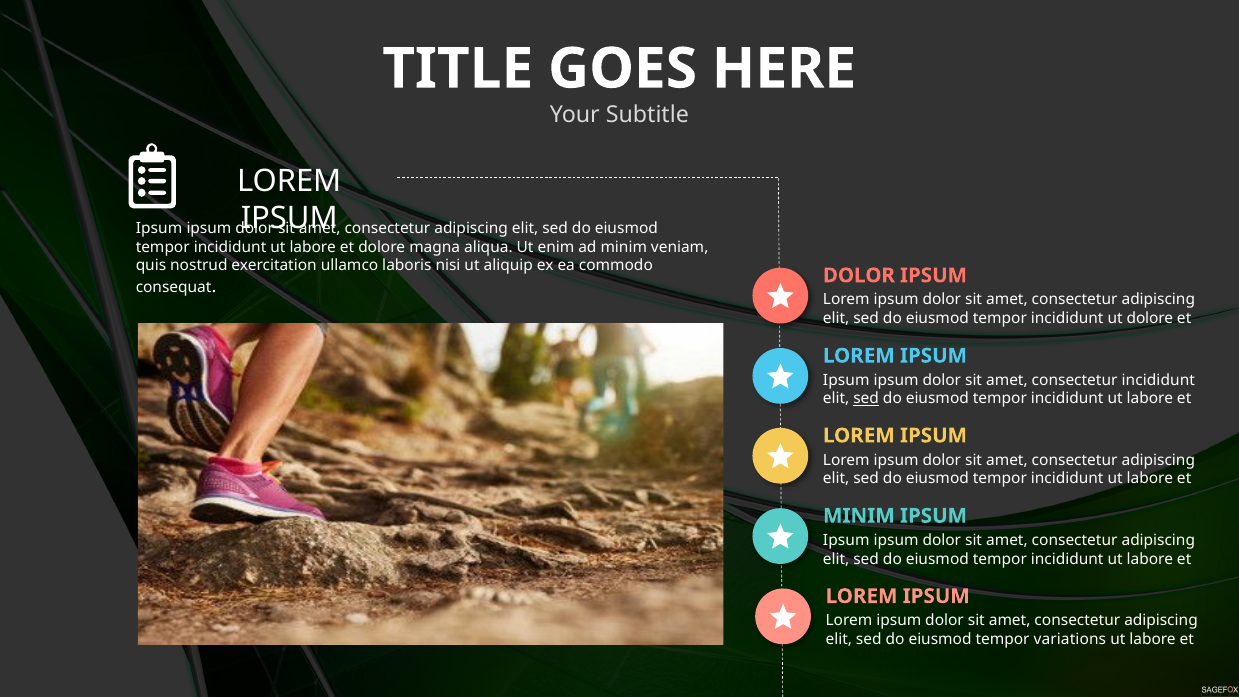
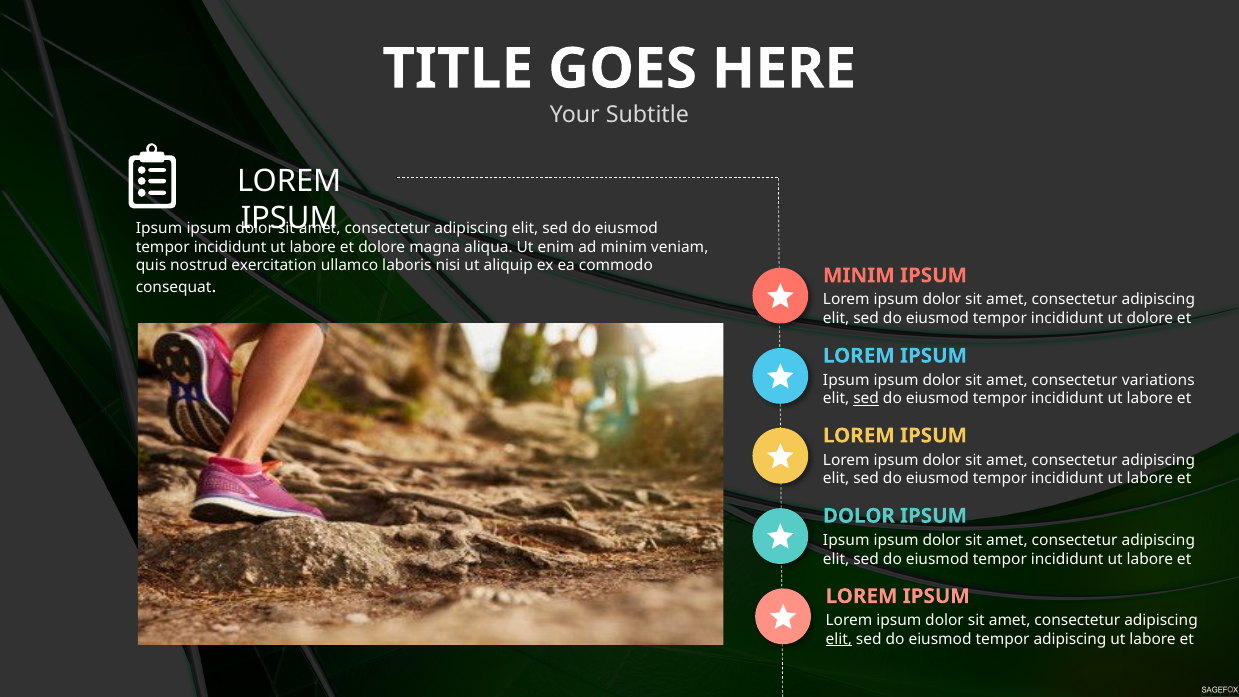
DOLOR at (859, 275): DOLOR -> MINIM
consectetur incididunt: incididunt -> variations
MINIM at (859, 516): MINIM -> DOLOR
elit at (839, 639) underline: none -> present
tempor variations: variations -> adipiscing
